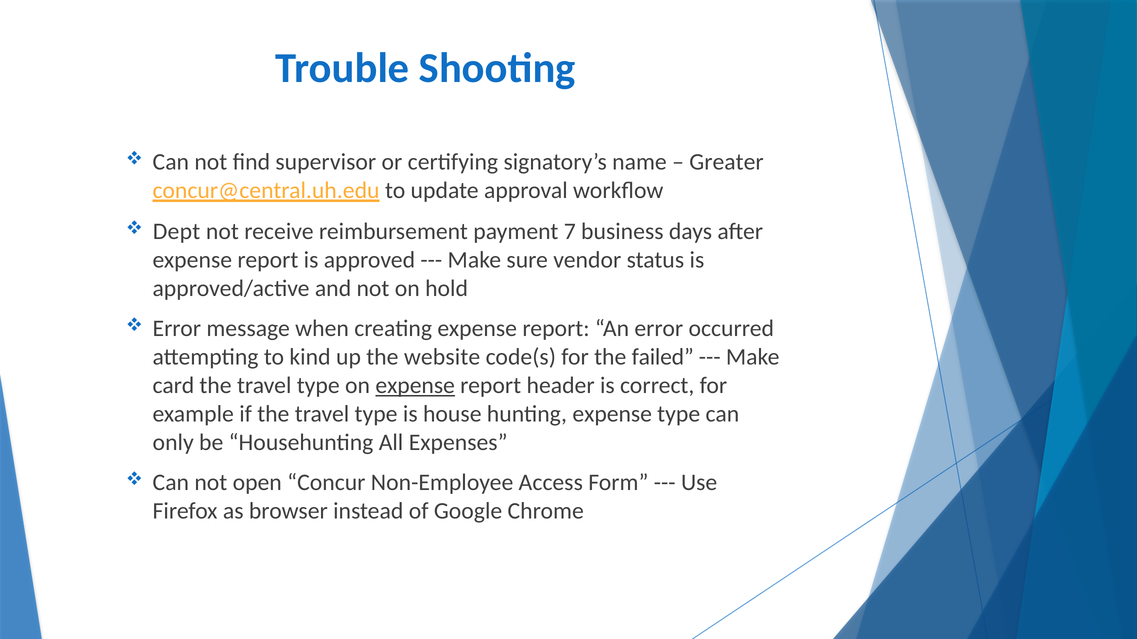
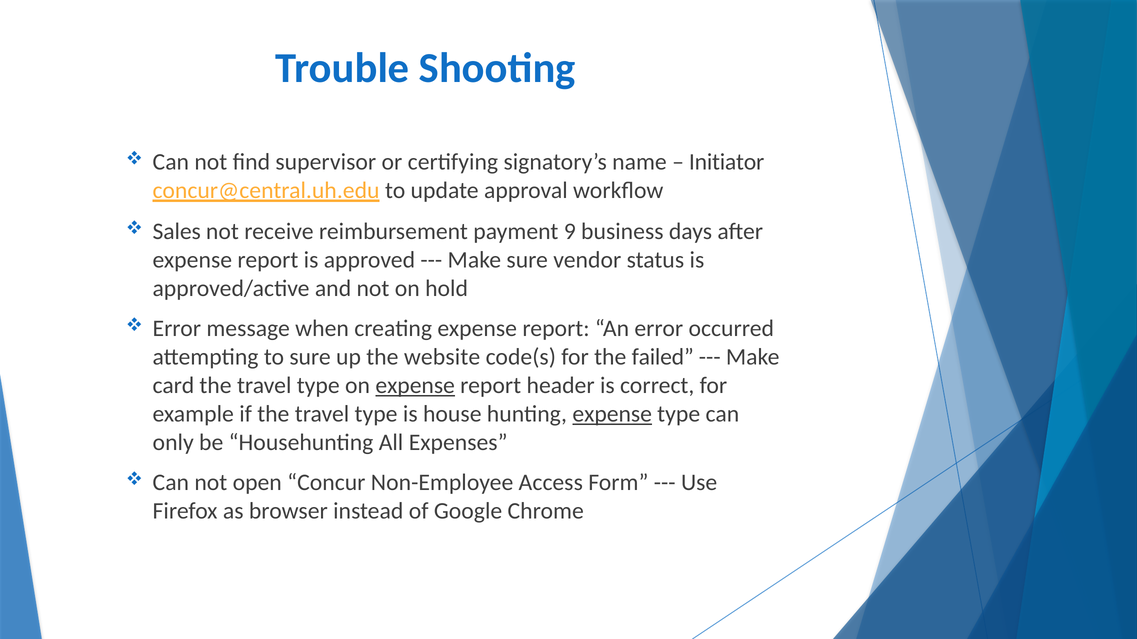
Greater: Greater -> Initiator
Dept: Dept -> Sales
7: 7 -> 9
to kind: kind -> sure
expense at (612, 414) underline: none -> present
